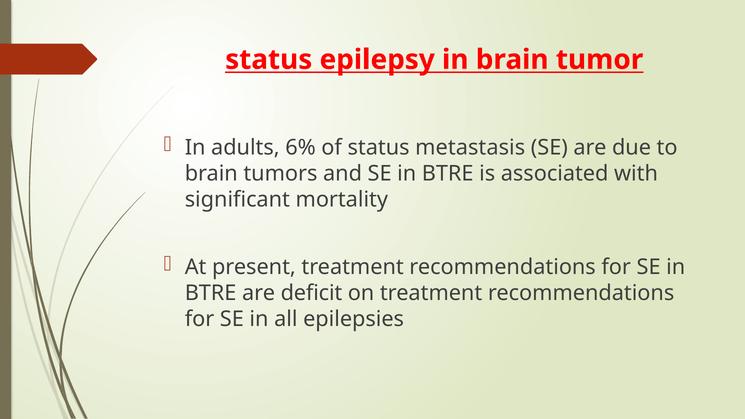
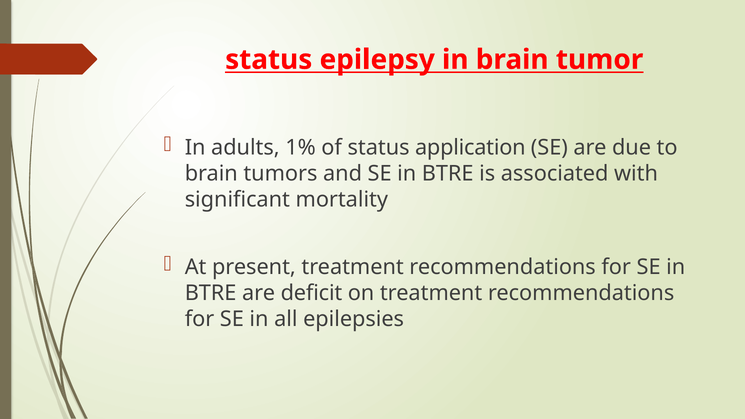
6%: 6% -> 1%
metastasis: metastasis -> application
